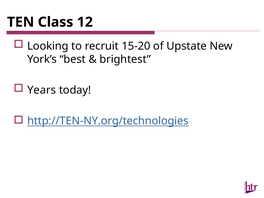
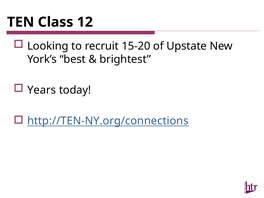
http://TEN-NY.org/technologies: http://TEN-NY.org/technologies -> http://TEN-NY.org/connections
